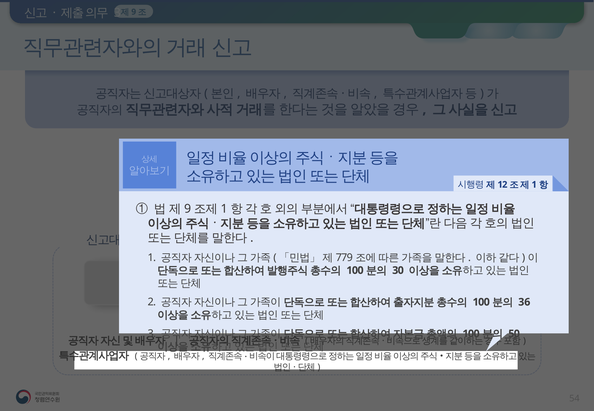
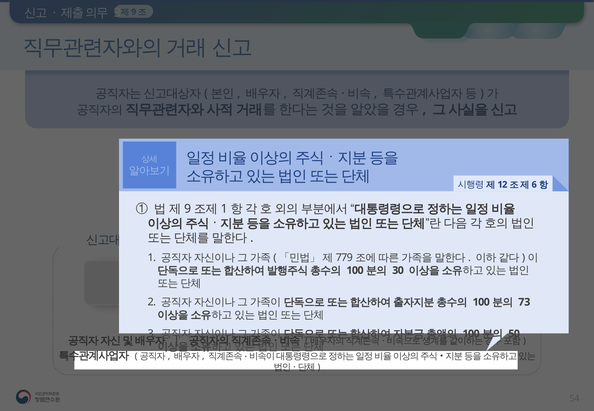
1 at (534, 185): 1 -> 6
36: 36 -> 73
